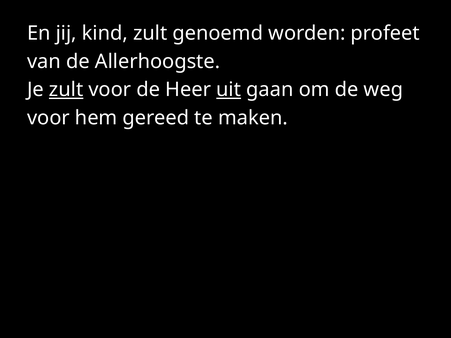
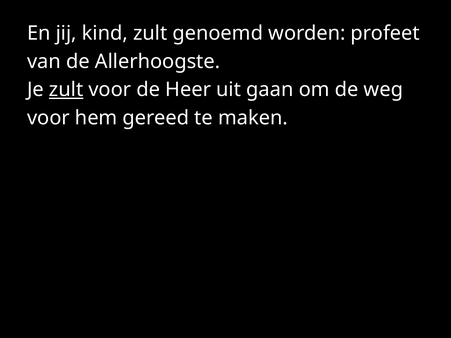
uit underline: present -> none
